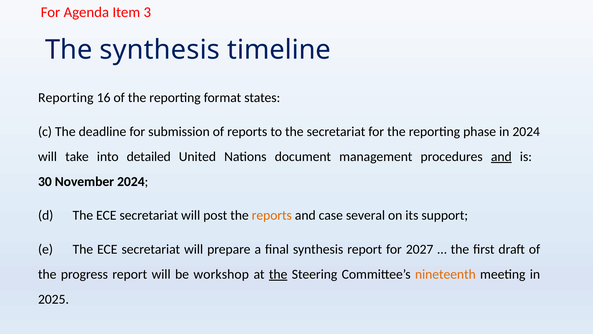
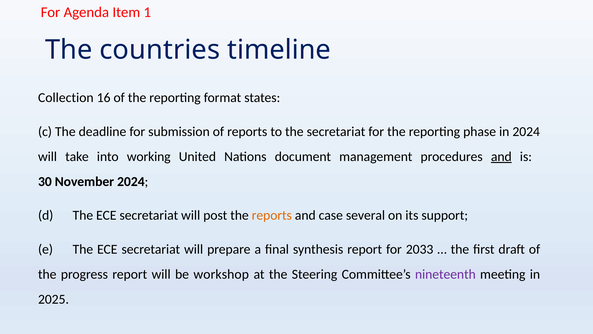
3: 3 -> 1
The synthesis: synthesis -> countries
Reporting at (66, 98): Reporting -> Collection
detailed: detailed -> working
2027: 2027 -> 2033
the at (278, 274) underline: present -> none
nineteenth colour: orange -> purple
